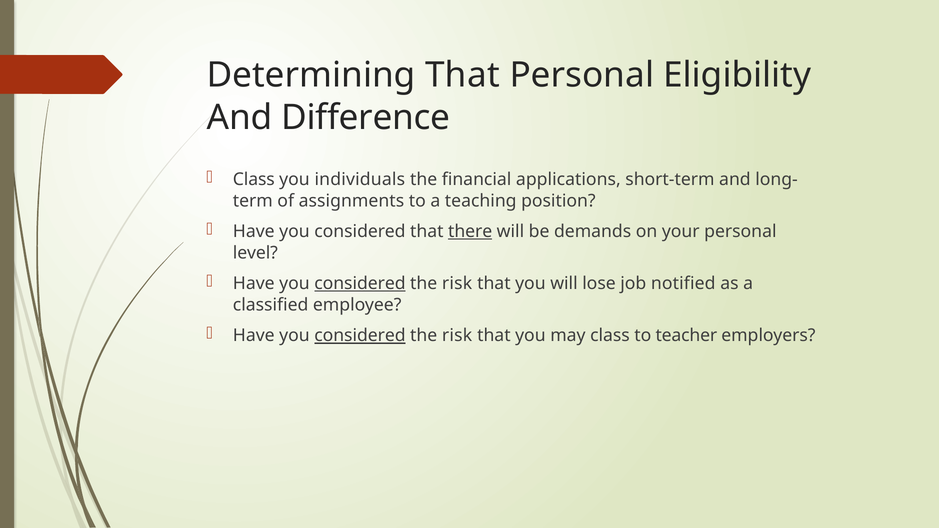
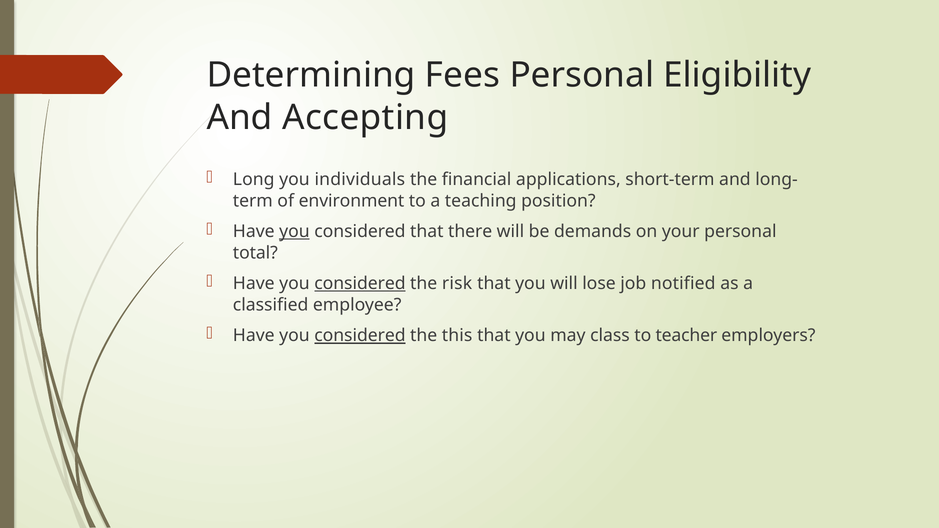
Determining That: That -> Fees
Difference: Difference -> Accepting
Class at (254, 180): Class -> Long
assignments: assignments -> environment
you at (294, 232) underline: none -> present
there underline: present -> none
level: level -> total
risk at (457, 336): risk -> this
